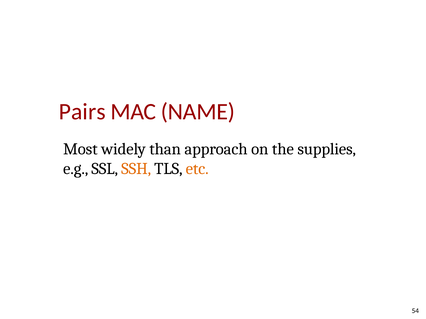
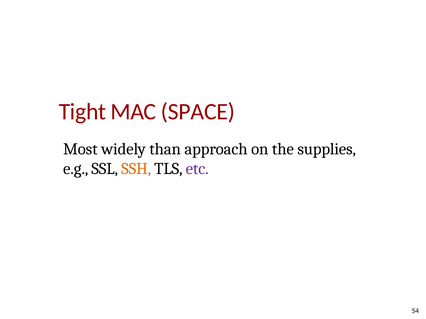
Pairs: Pairs -> Tight
NAME: NAME -> SPACE
etc colour: orange -> purple
